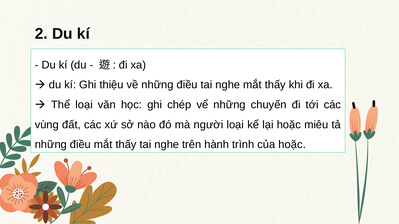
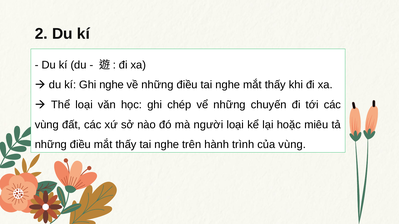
Ghi thiệu: thiệu -> nghe
của hoặc: hoặc -> vùng
